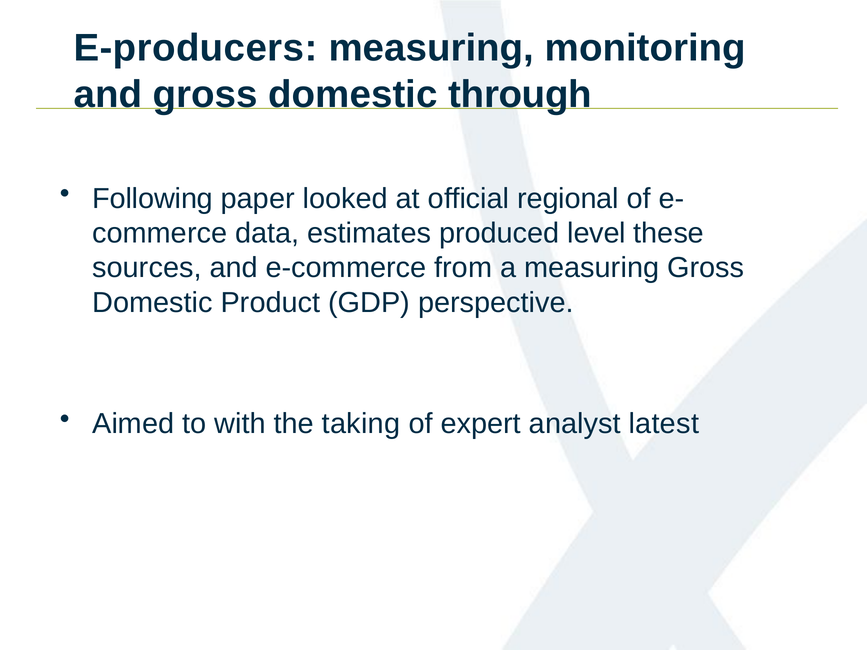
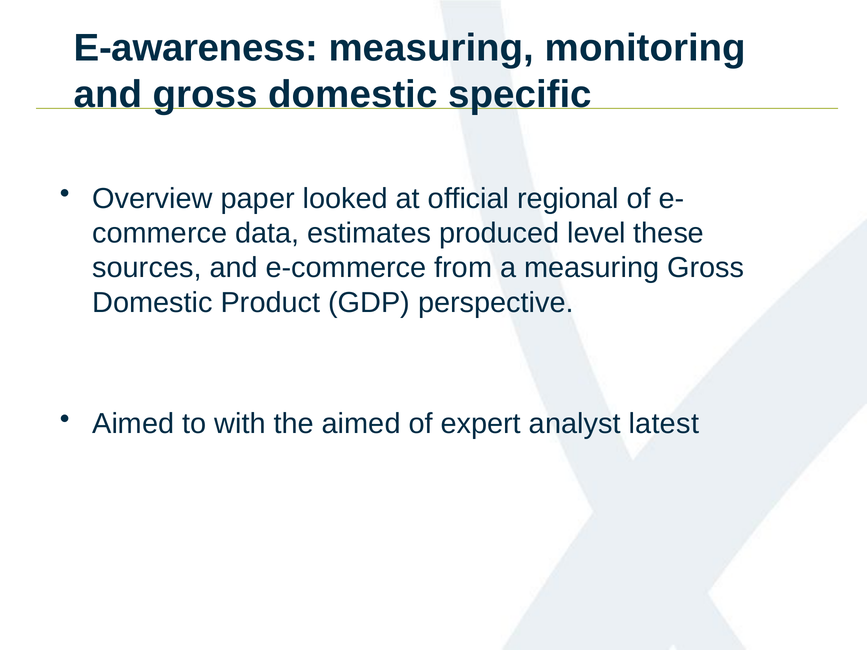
E-producers: E-producers -> E-awareness
through: through -> specific
Following: Following -> Overview
the taking: taking -> aimed
